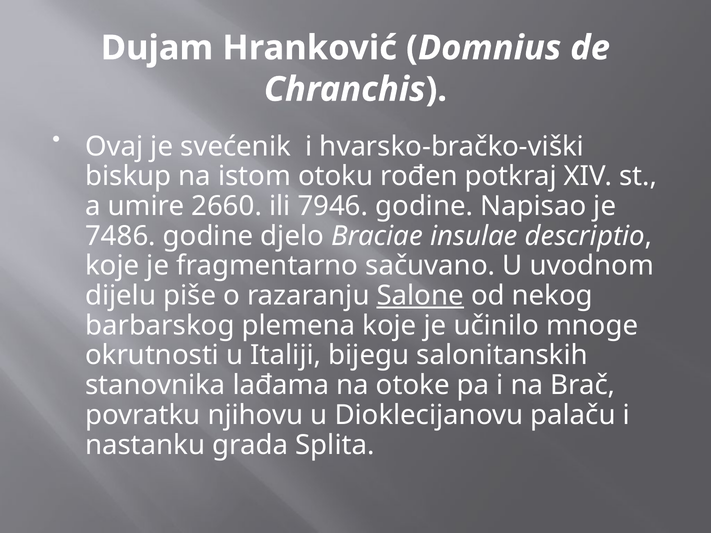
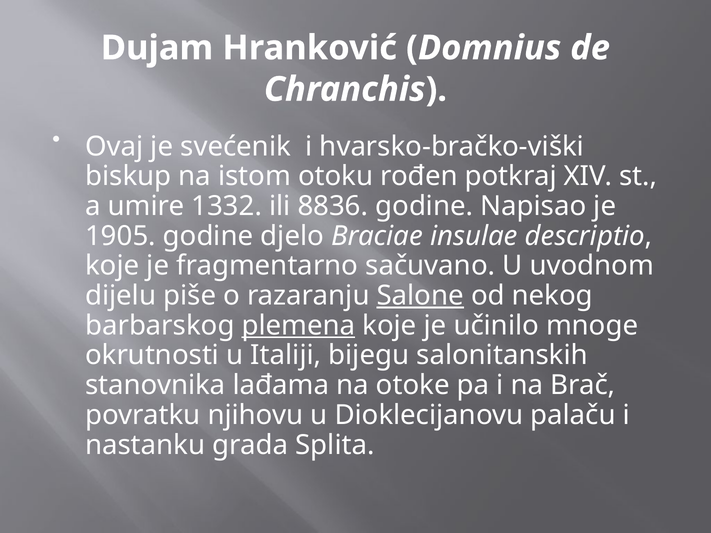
2660: 2660 -> 1332
7946: 7946 -> 8836
7486: 7486 -> 1905
plemena underline: none -> present
